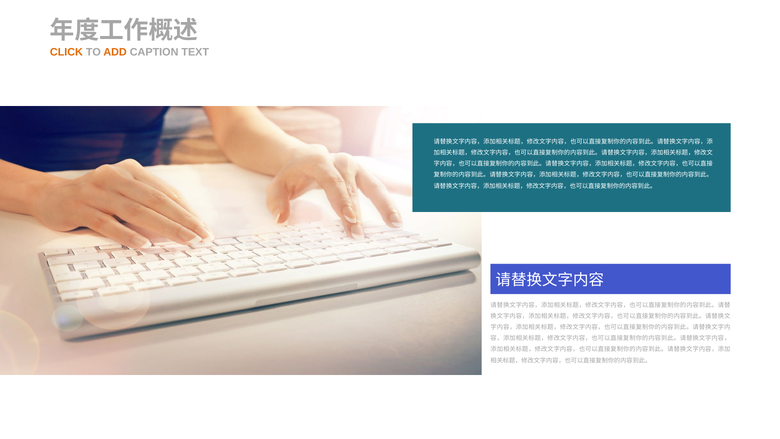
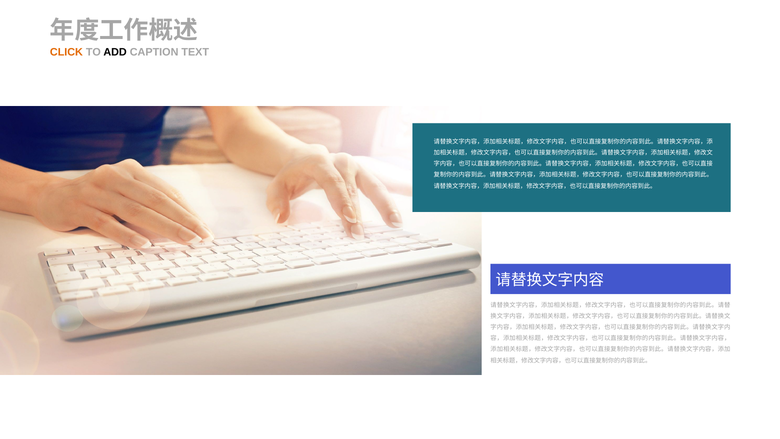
ADD colour: orange -> black
